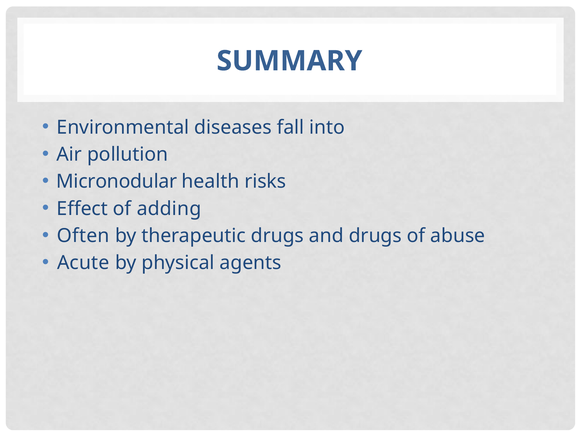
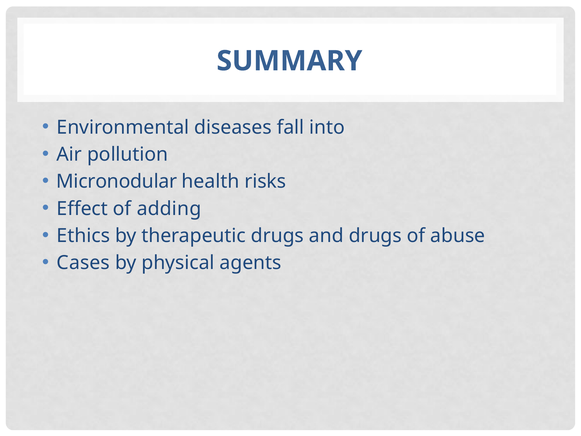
Often: Often -> Ethics
Acute: Acute -> Cases
